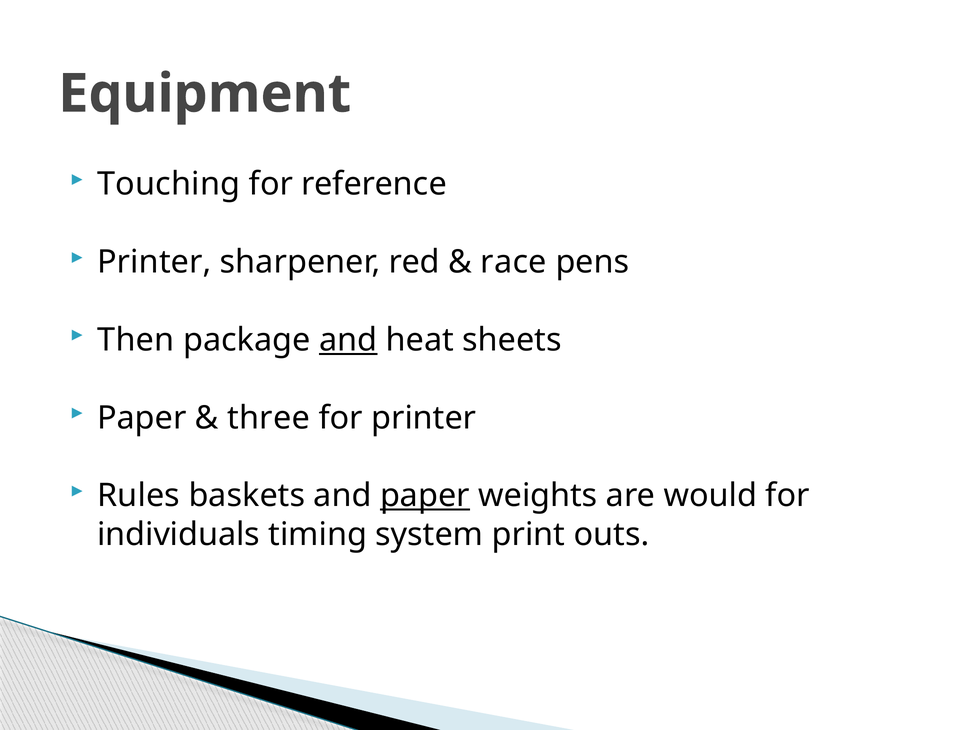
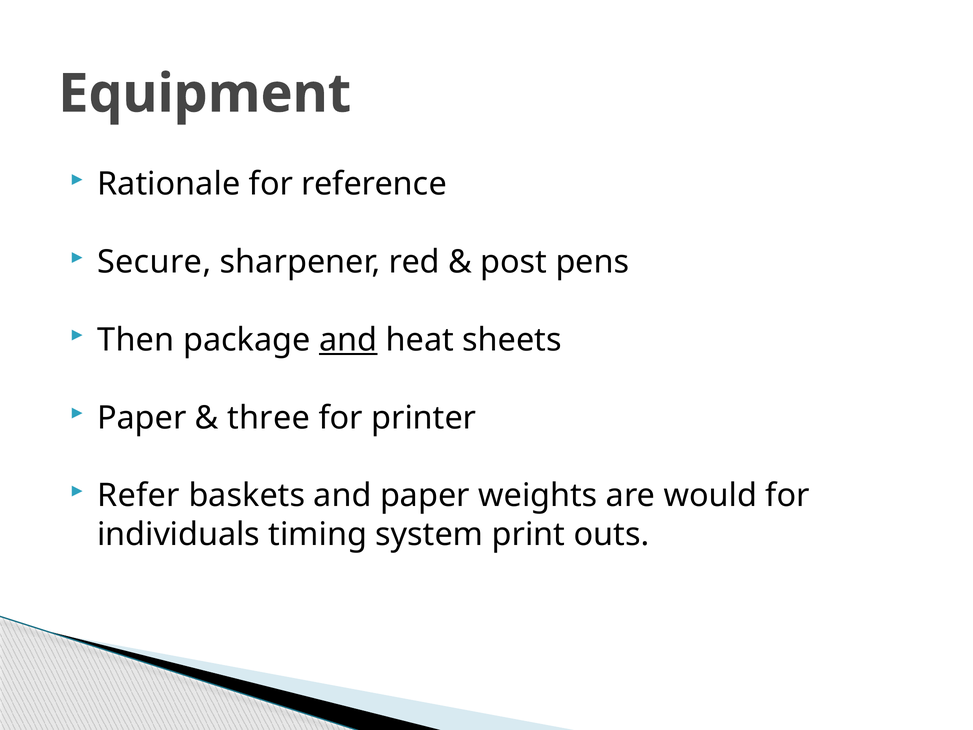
Touching: Touching -> Rationale
Printer at (154, 262): Printer -> Secure
race: race -> post
Rules: Rules -> Refer
paper at (425, 496) underline: present -> none
